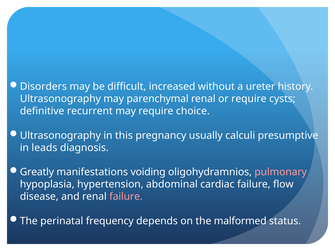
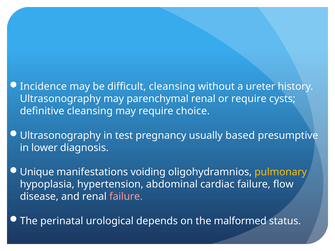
Disorders: Disorders -> Incidence
difficult increased: increased -> cleansing
definitive recurrent: recurrent -> cleansing
this: this -> test
calculi: calculi -> based
leads: leads -> lower
Greatly: Greatly -> Unique
pulmonary colour: pink -> yellow
frequency: frequency -> urological
